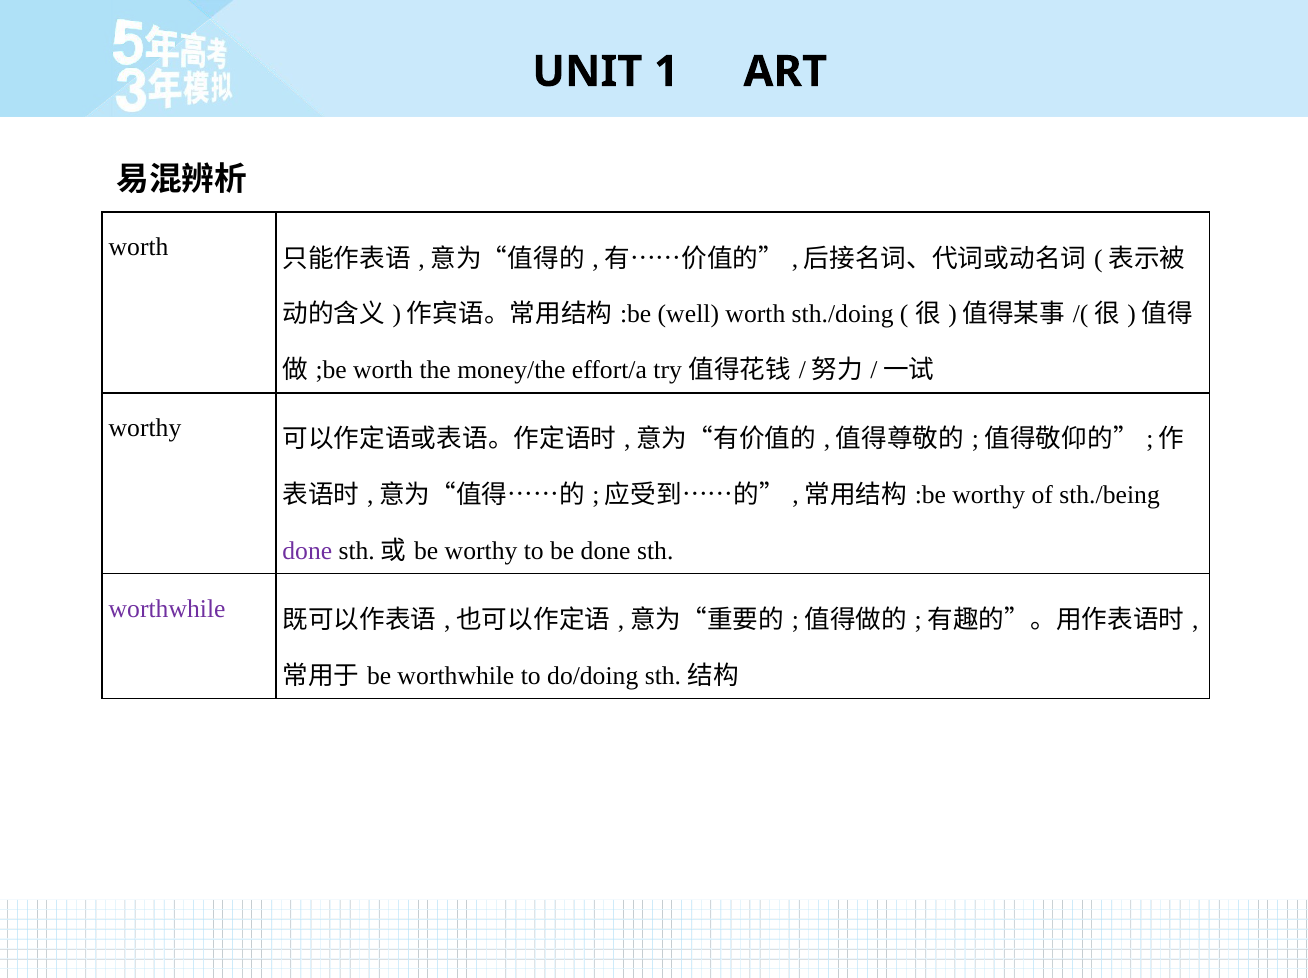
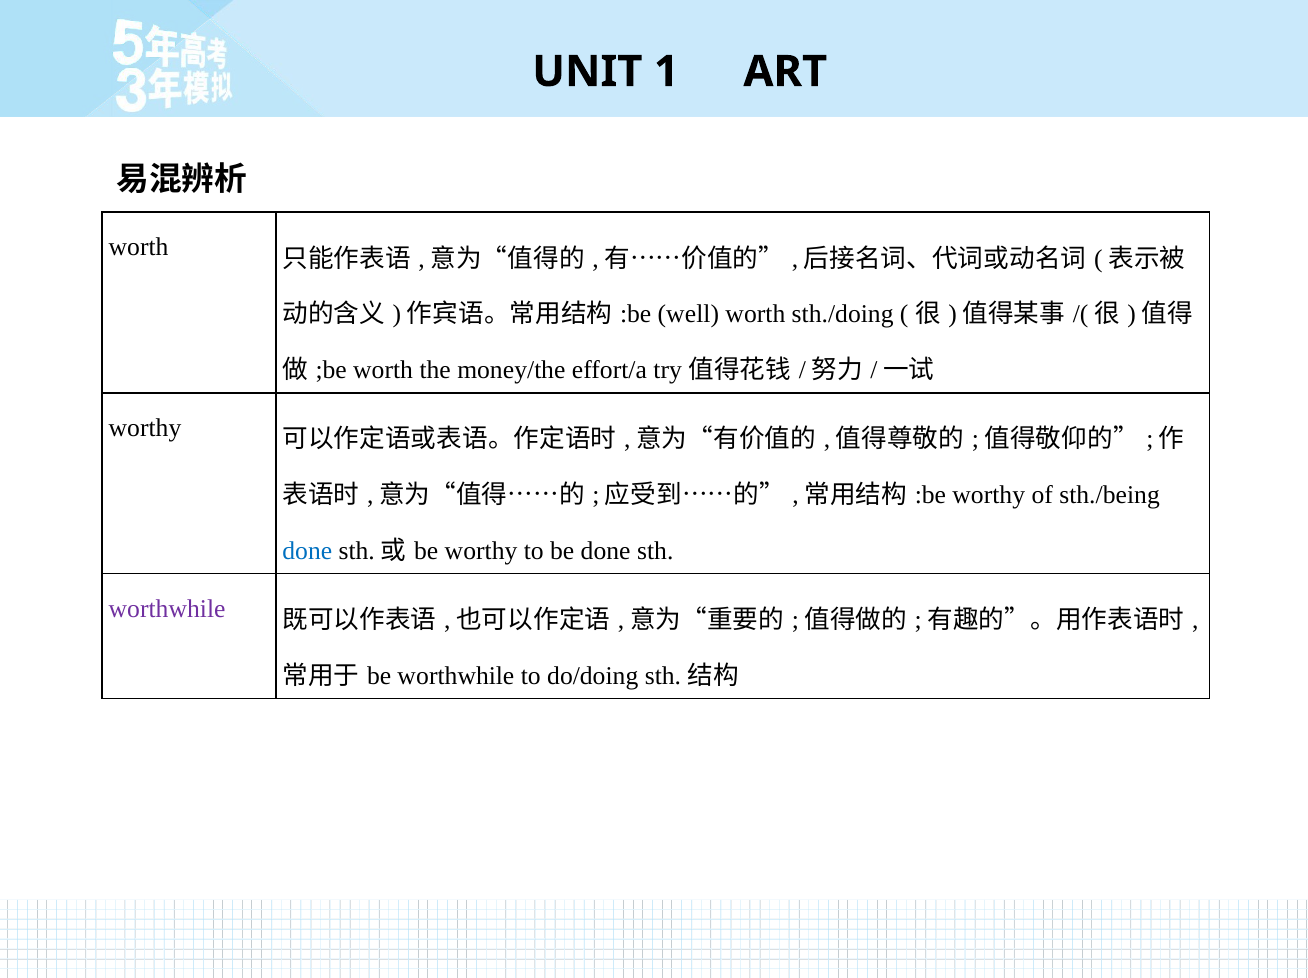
done at (307, 551) colour: purple -> blue
